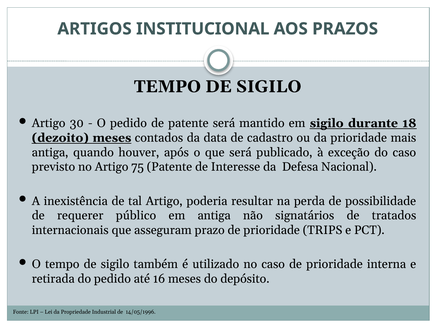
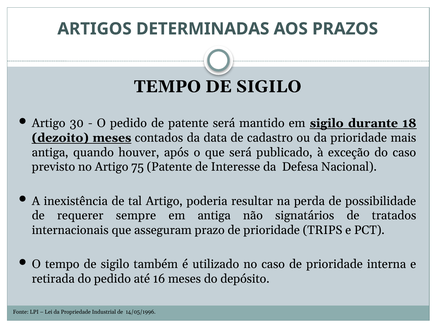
INSTITUCIONAL: INSTITUCIONAL -> DETERMINADAS
público: público -> sempre
